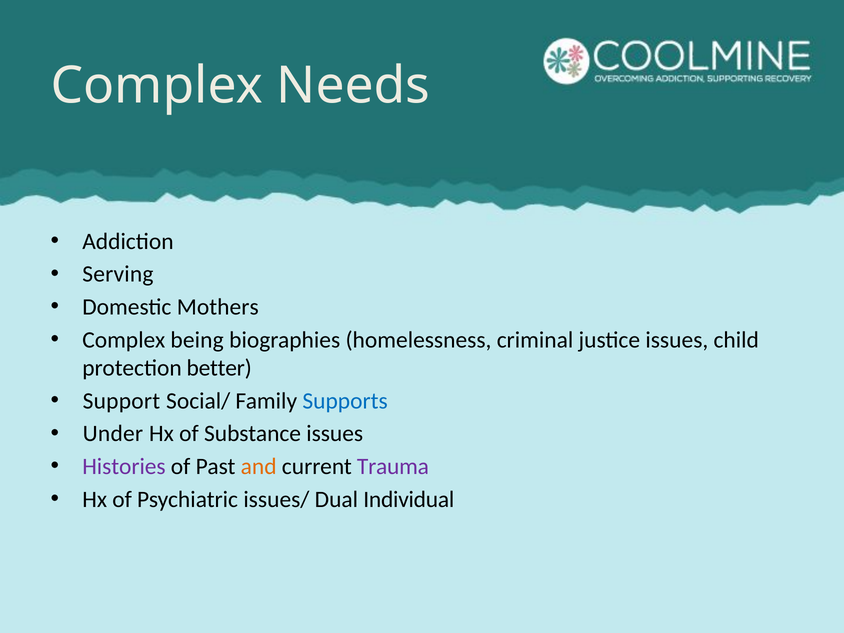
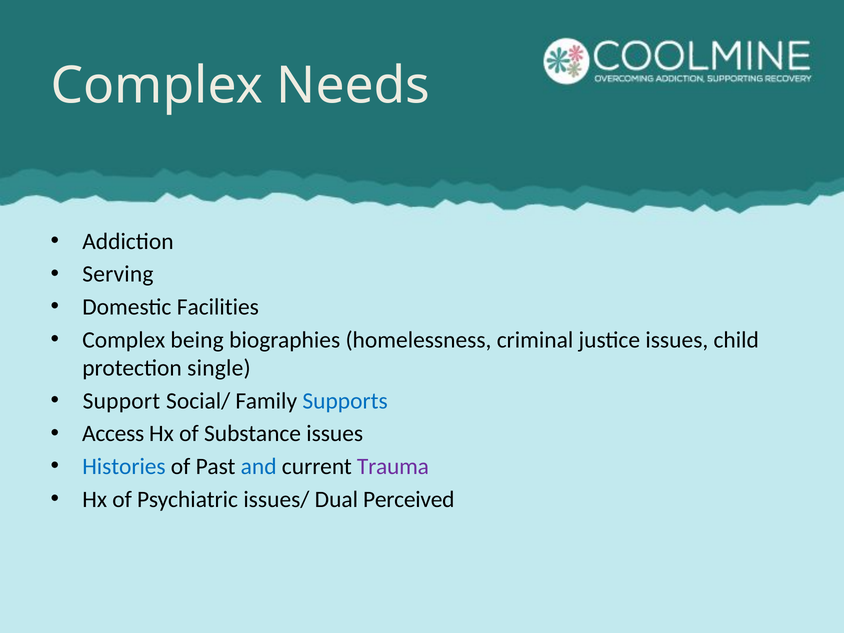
Mothers: Mothers -> Facilities
better: better -> single
Under: Under -> Access
Histories colour: purple -> blue
and colour: orange -> blue
Individual: Individual -> Perceived
